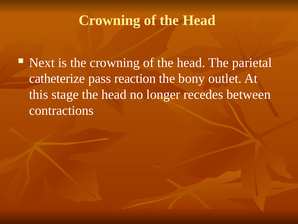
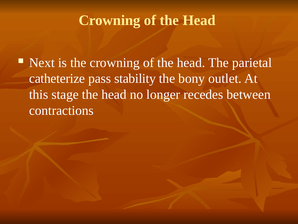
reaction: reaction -> stability
